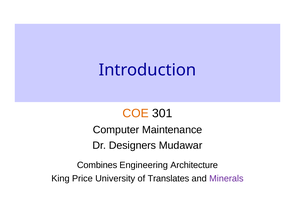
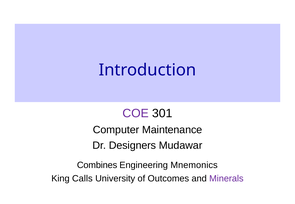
COE colour: orange -> purple
Architecture: Architecture -> Mnemonics
Price: Price -> Calls
Translates: Translates -> Outcomes
